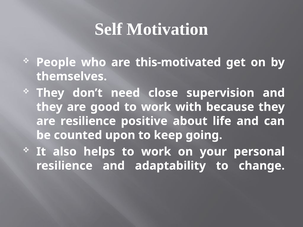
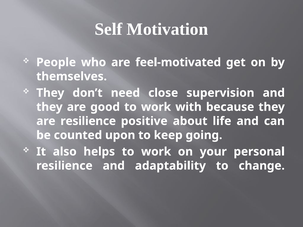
this-motivated: this-motivated -> feel-motivated
